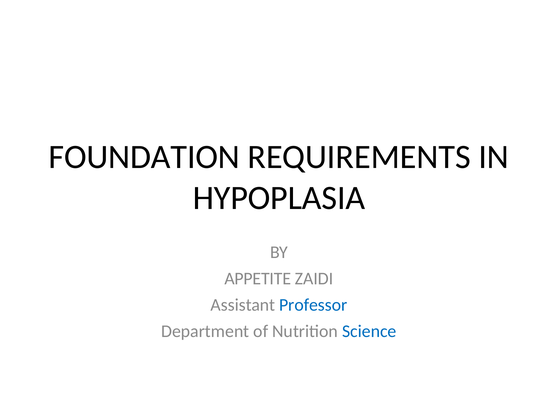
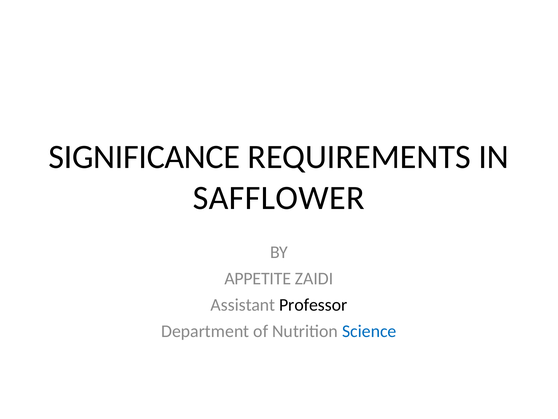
FOUNDATION: FOUNDATION -> SIGNIFICANCE
HYPOPLASIA: HYPOPLASIA -> SAFFLOWER
Professor colour: blue -> black
